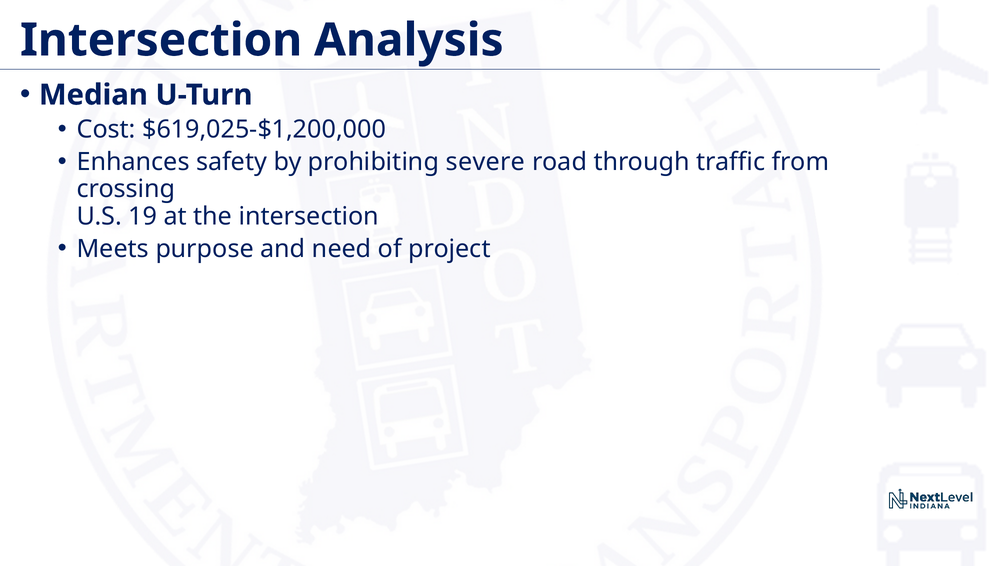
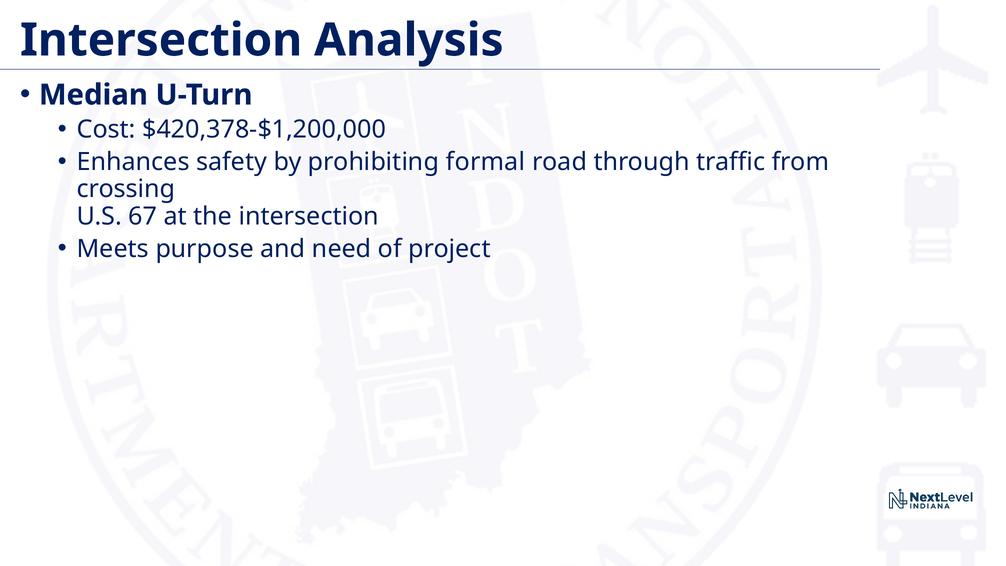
$619,025-$1,200,000: $619,025-$1,200,000 -> $420,378-$1,200,000
severe: severe -> formal
19: 19 -> 67
